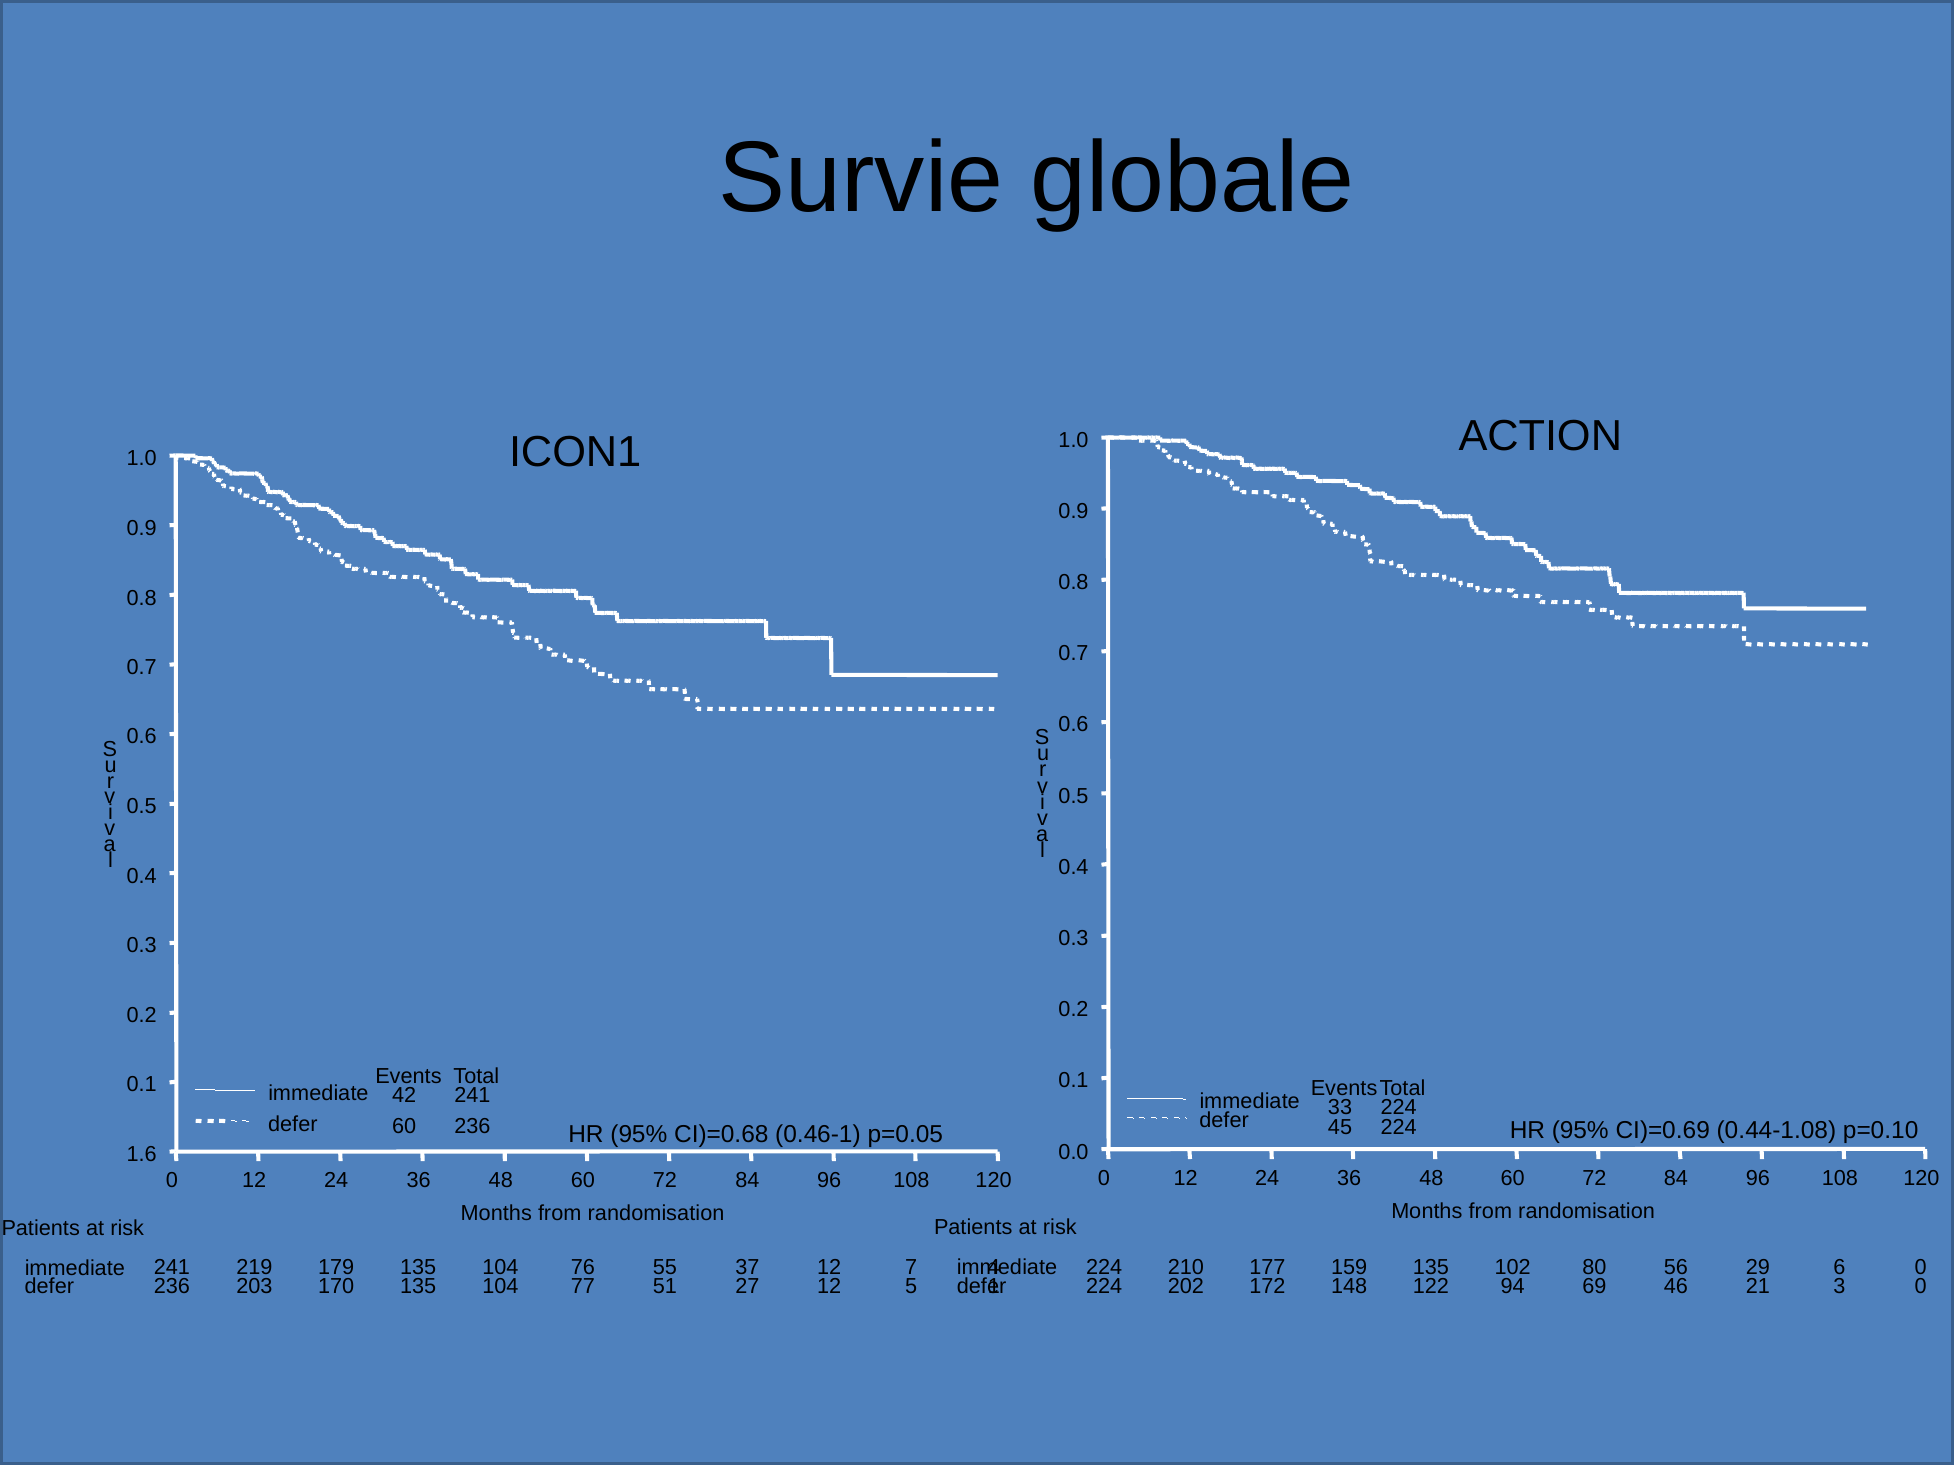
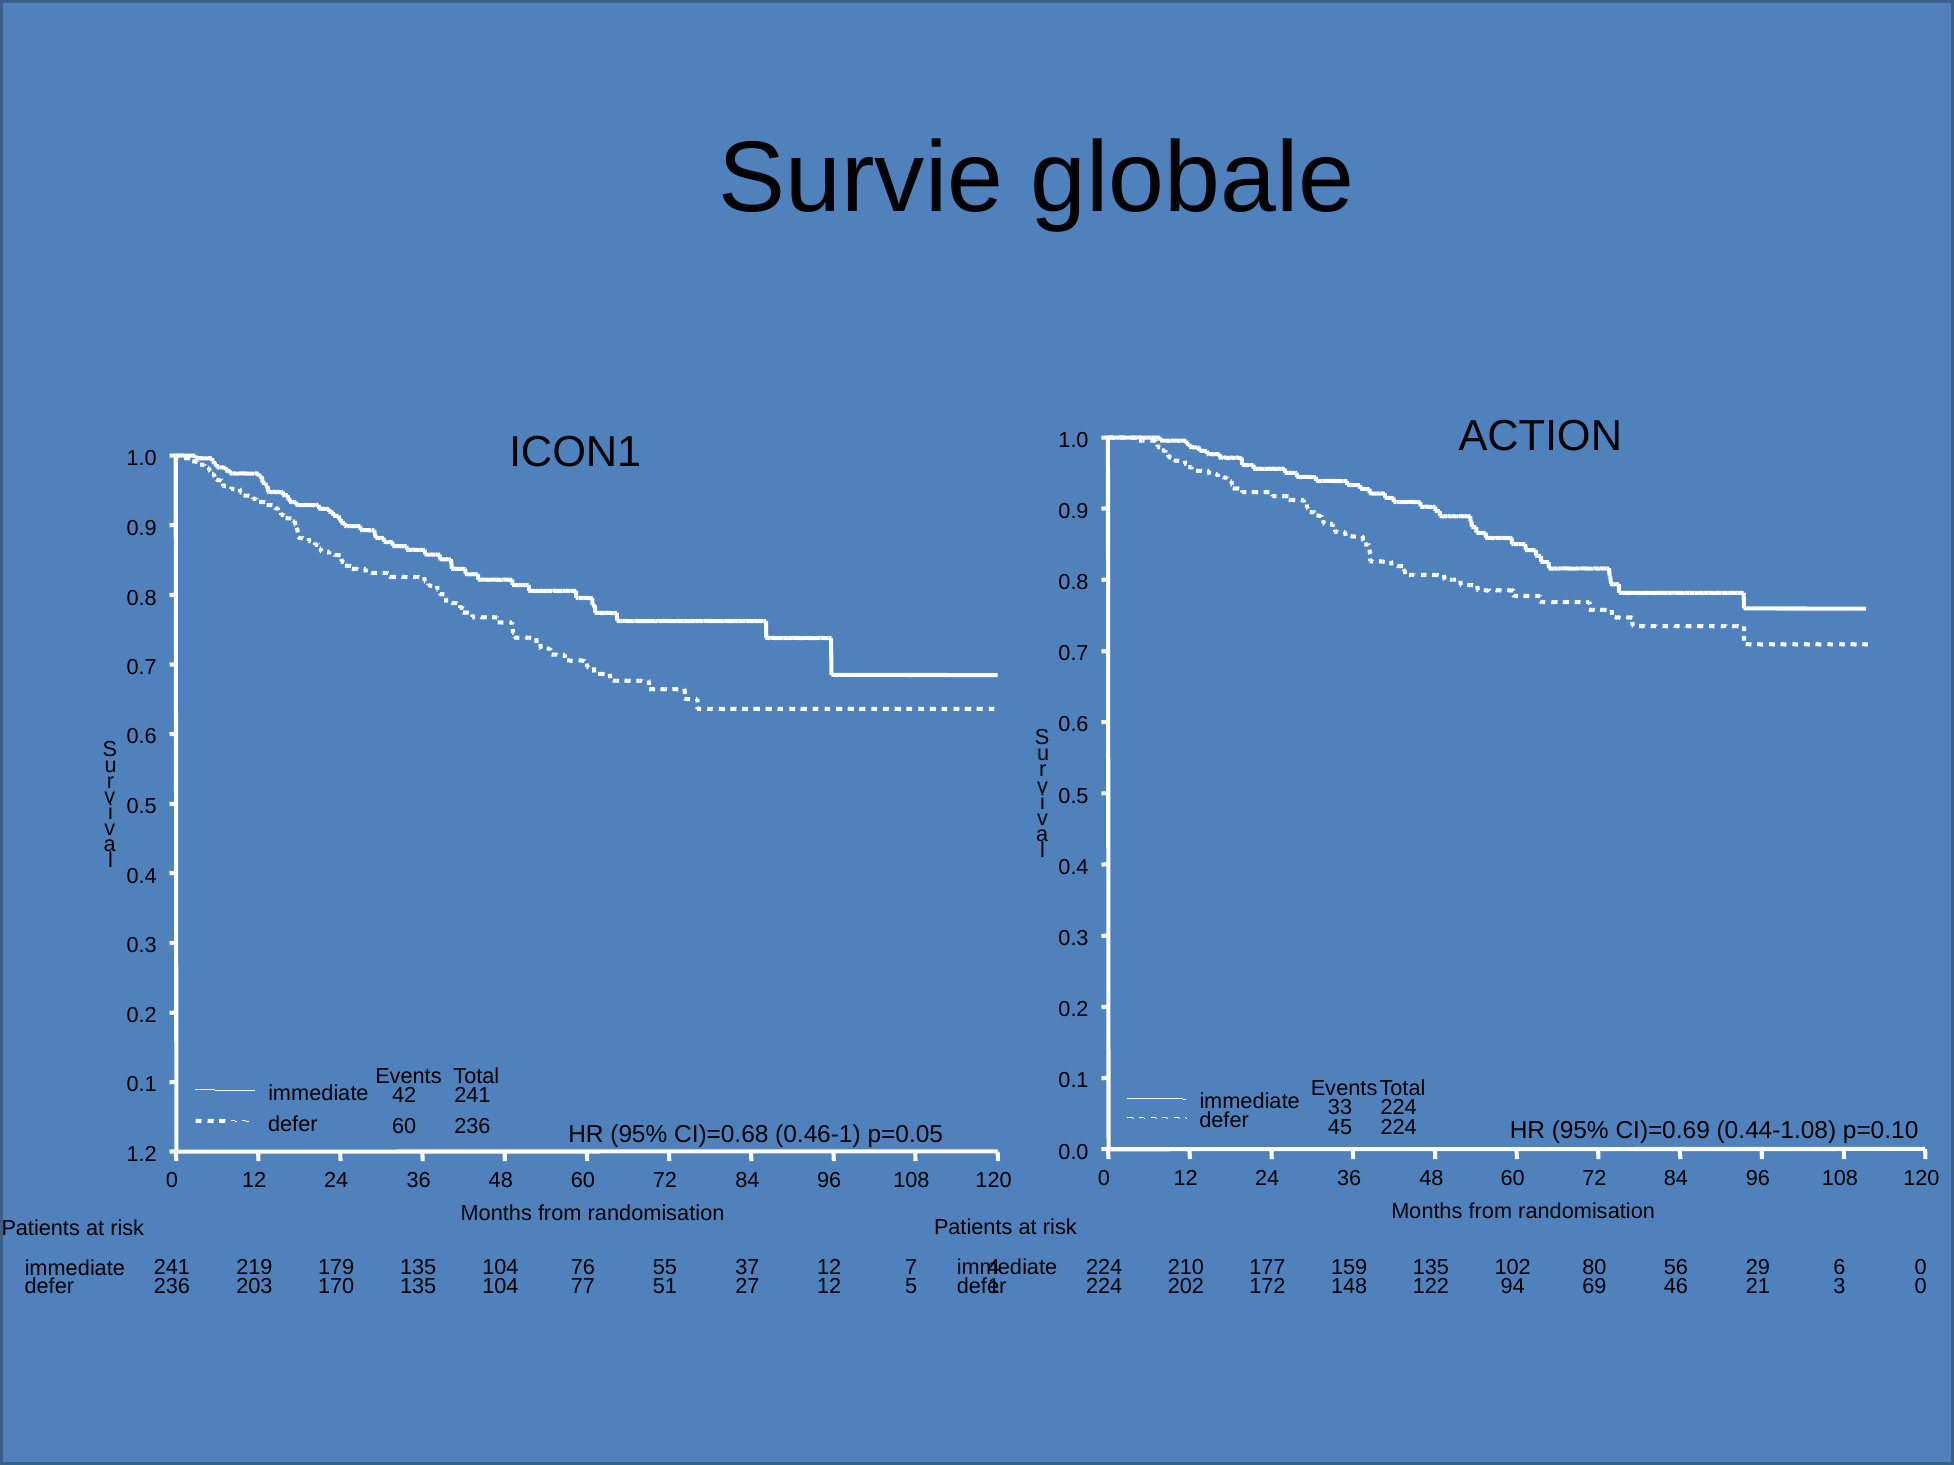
1.6: 1.6 -> 1.2
